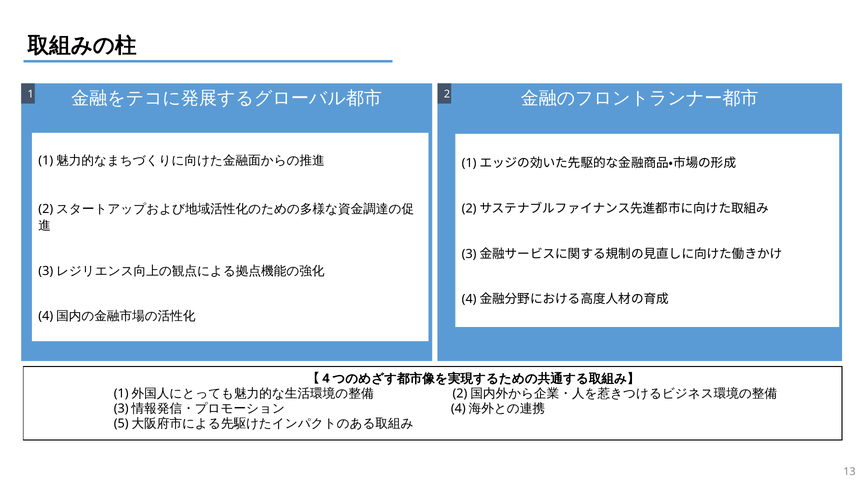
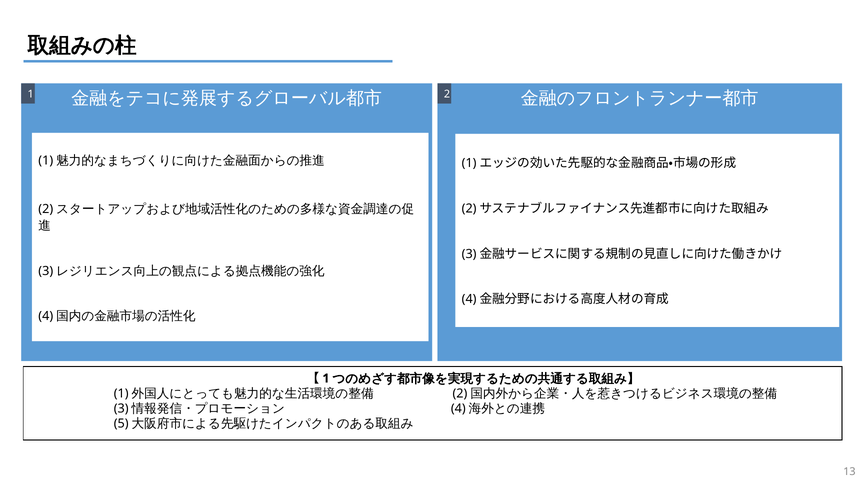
4 at (326, 378): 4 -> 1
